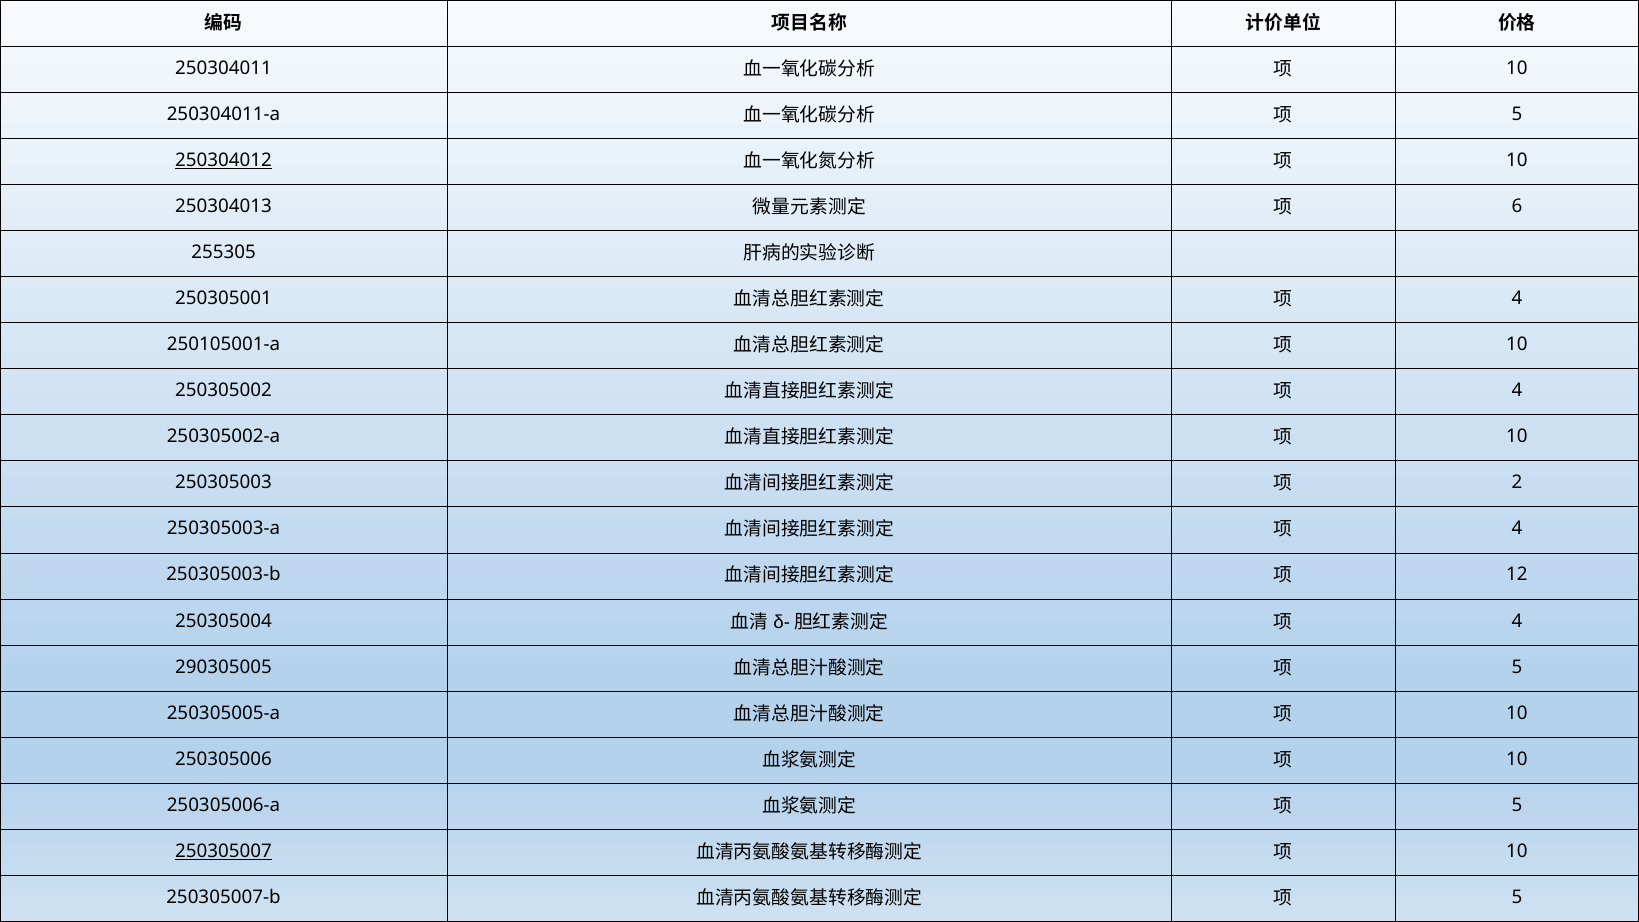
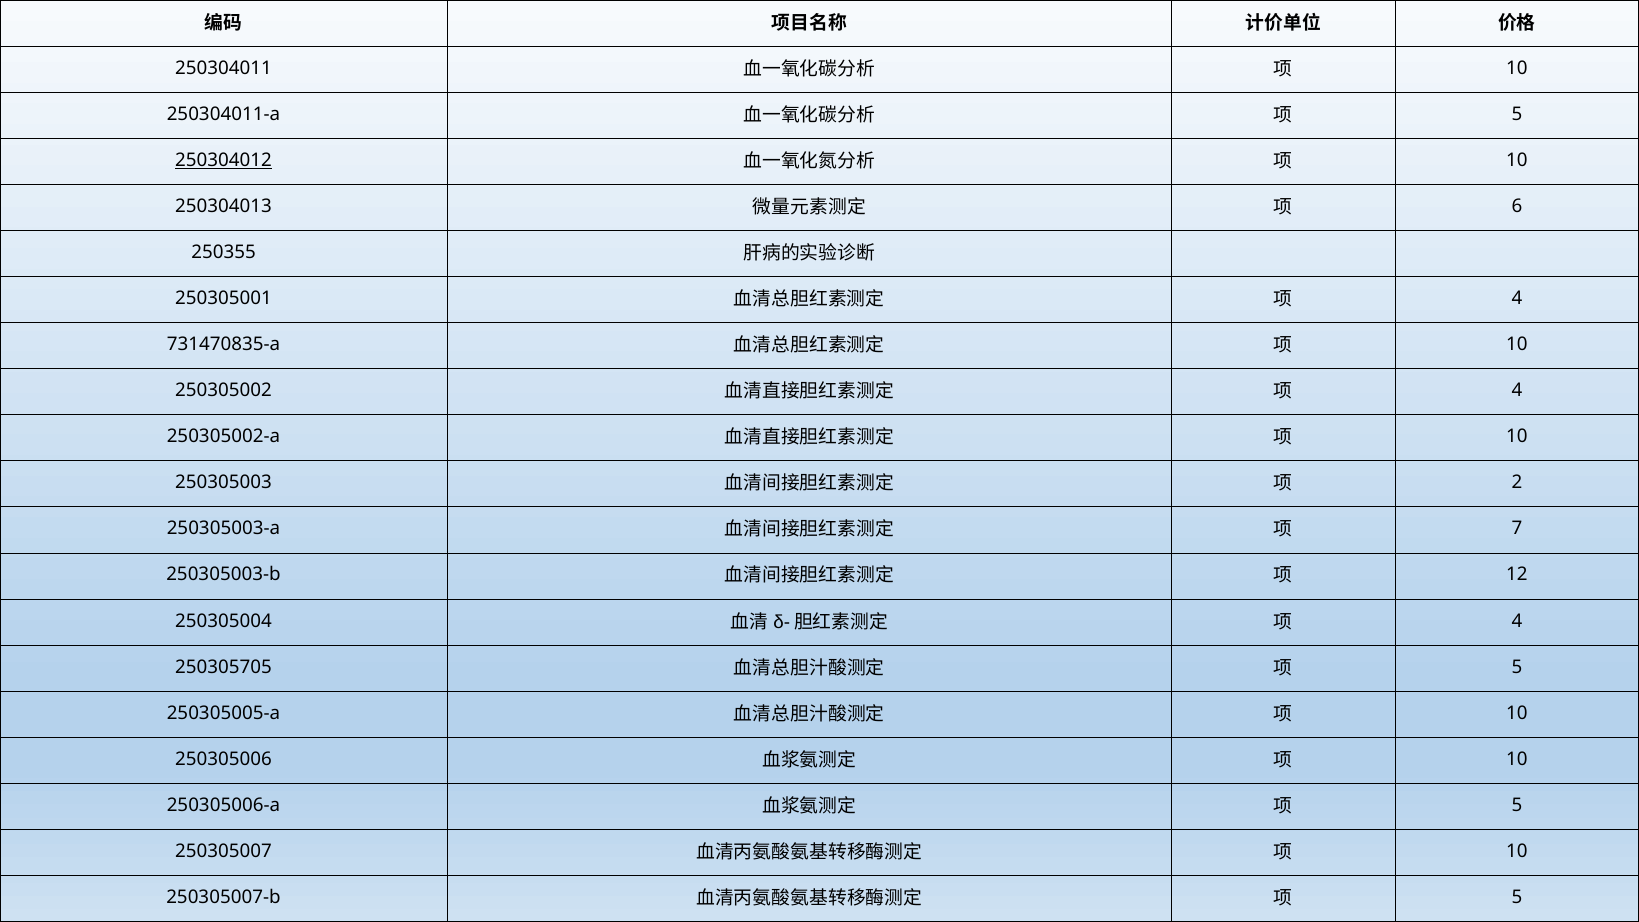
255305: 255305 -> 250355
250105001-a: 250105001-a -> 731470835-a
4 at (1517, 529): 4 -> 7
290305005: 290305005 -> 250305705
250305007 underline: present -> none
